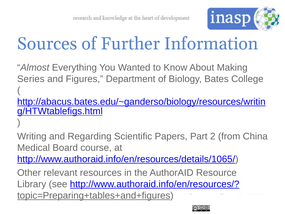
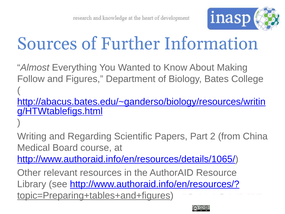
Series: Series -> Follow
